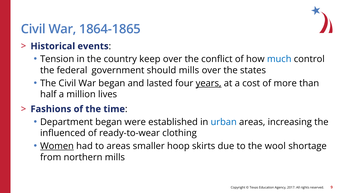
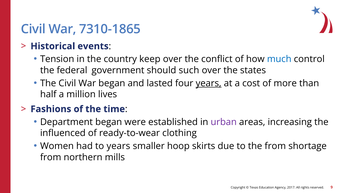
1864-1865: 1864-1865 -> 7310-1865
should mills: mills -> such
urban colour: blue -> purple
Women underline: present -> none
to areas: areas -> years
the wool: wool -> from
